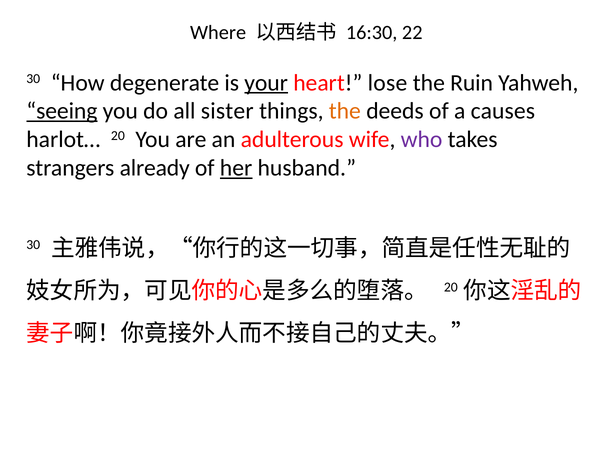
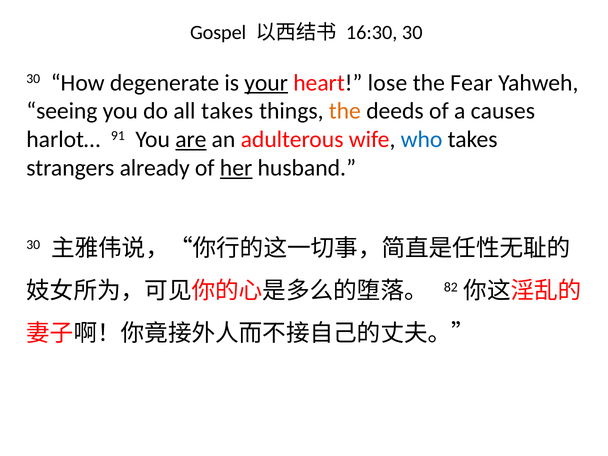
Where: Where -> Gospel
16:30 22: 22 -> 30
Ruin: Ruin -> Fear
seeing underline: present -> none
all sister: sister -> takes
harlot… 20: 20 -> 91
are underline: none -> present
who colour: purple -> blue
20 at (451, 287): 20 -> 82
